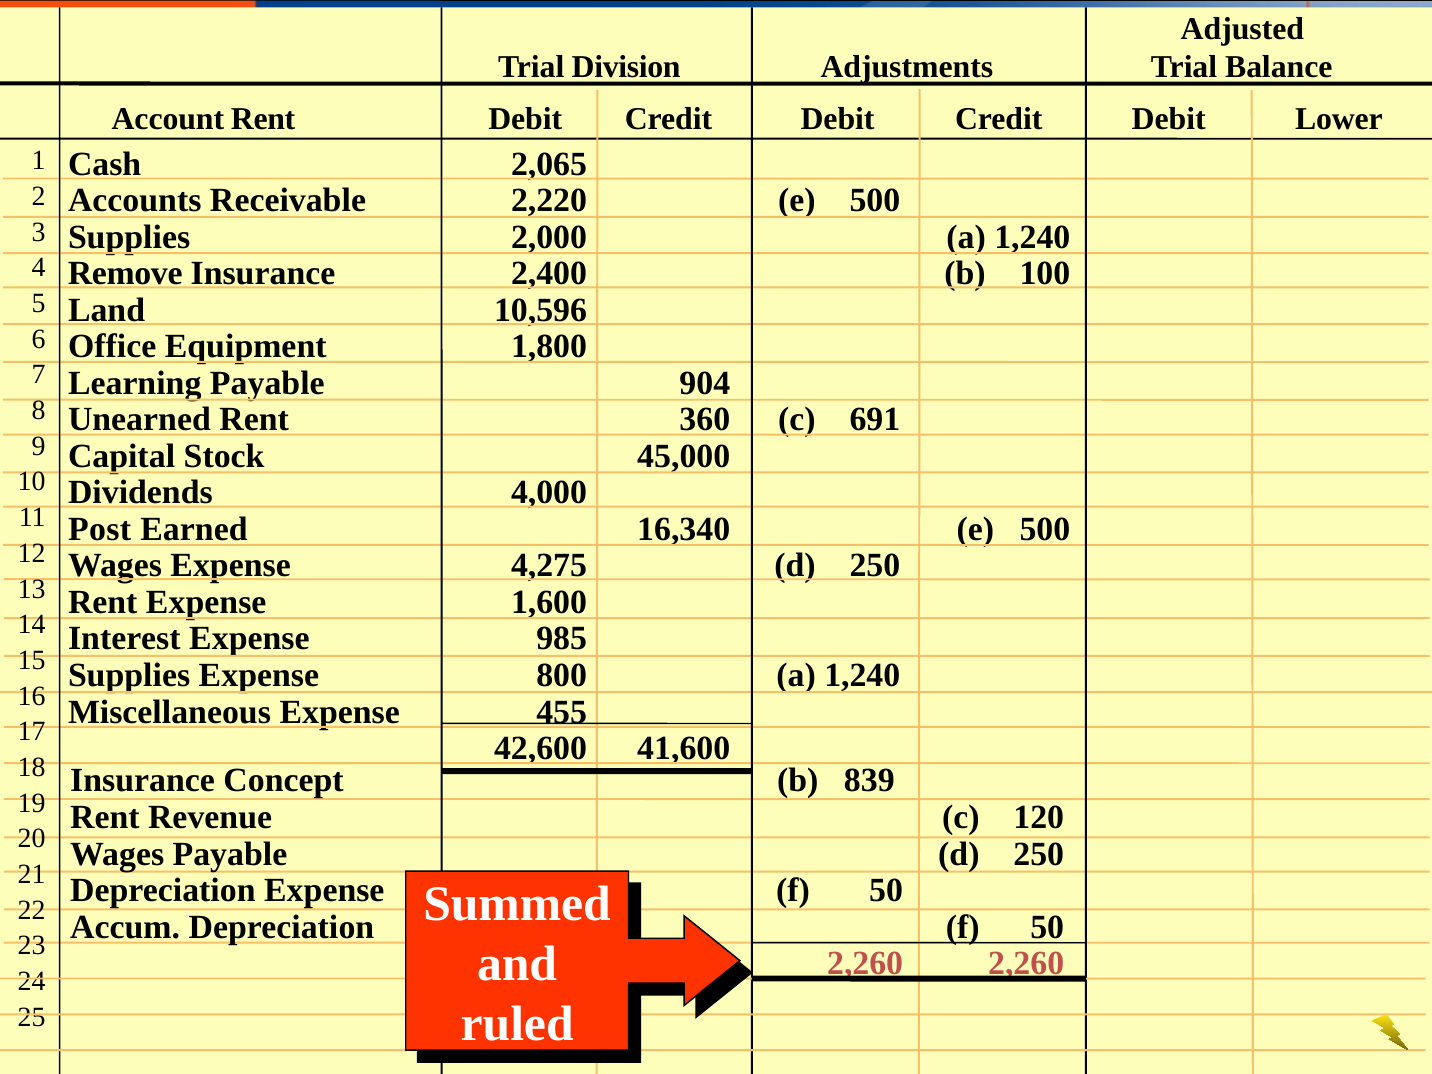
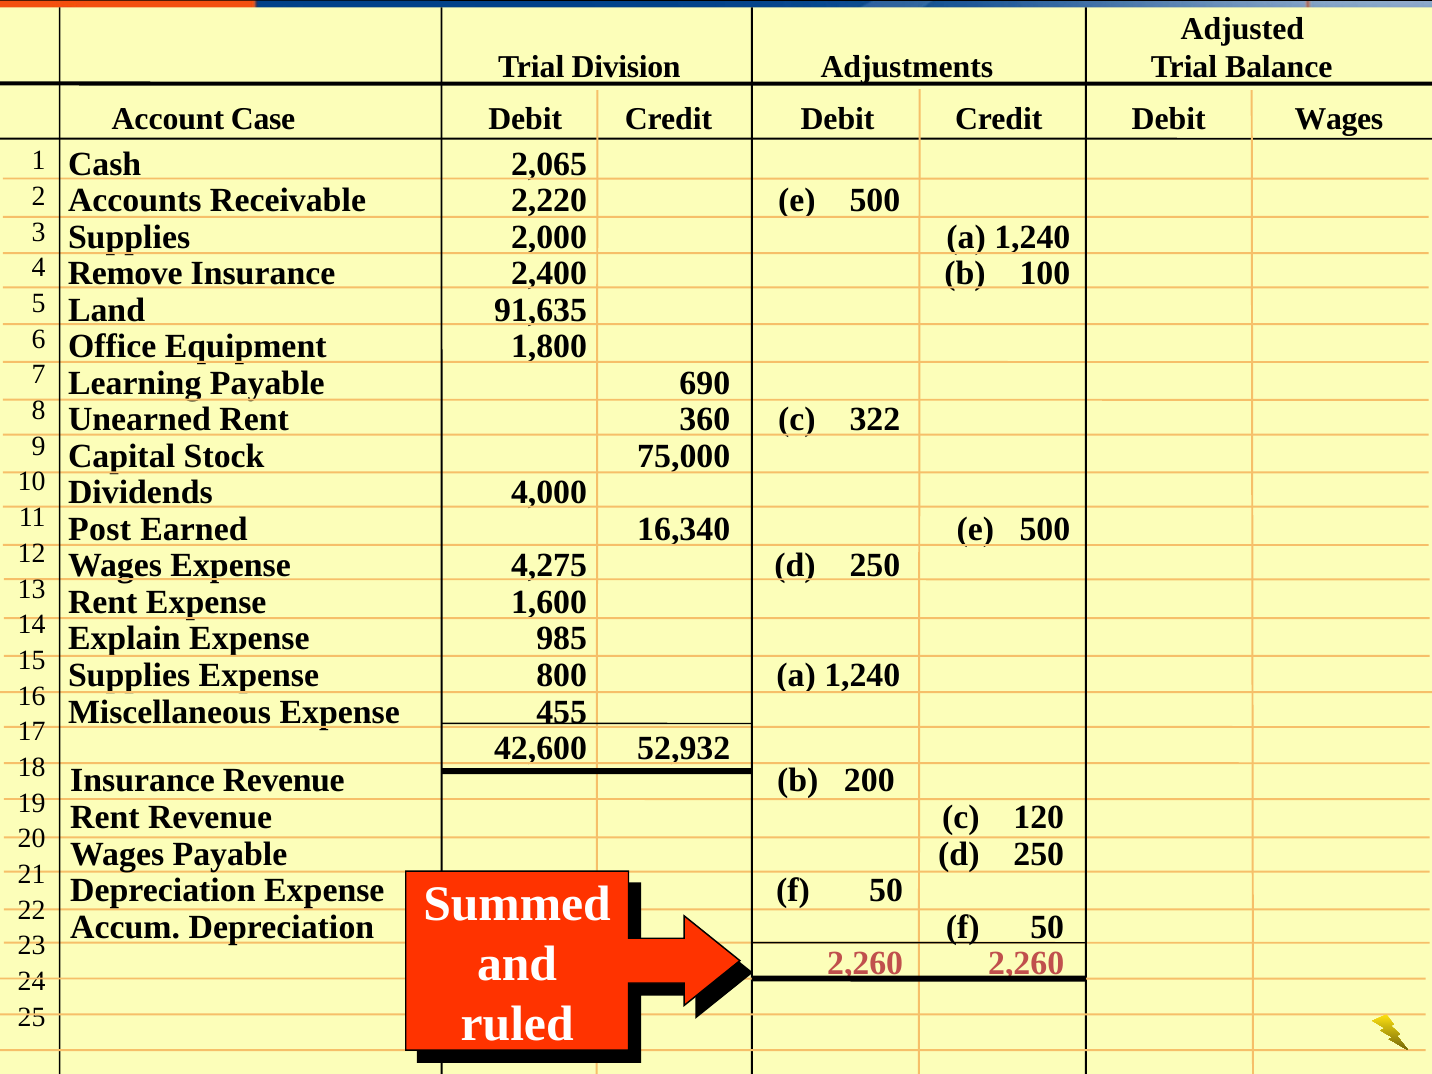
Account Rent: Rent -> Case
Debit Lower: Lower -> Wages
10,596: 10,596 -> 91,635
904: 904 -> 690
691: 691 -> 322
45,000: 45,000 -> 75,000
Interest: Interest -> Explain
41,600: 41,600 -> 52,932
Insurance Concept: Concept -> Revenue
839: 839 -> 200
